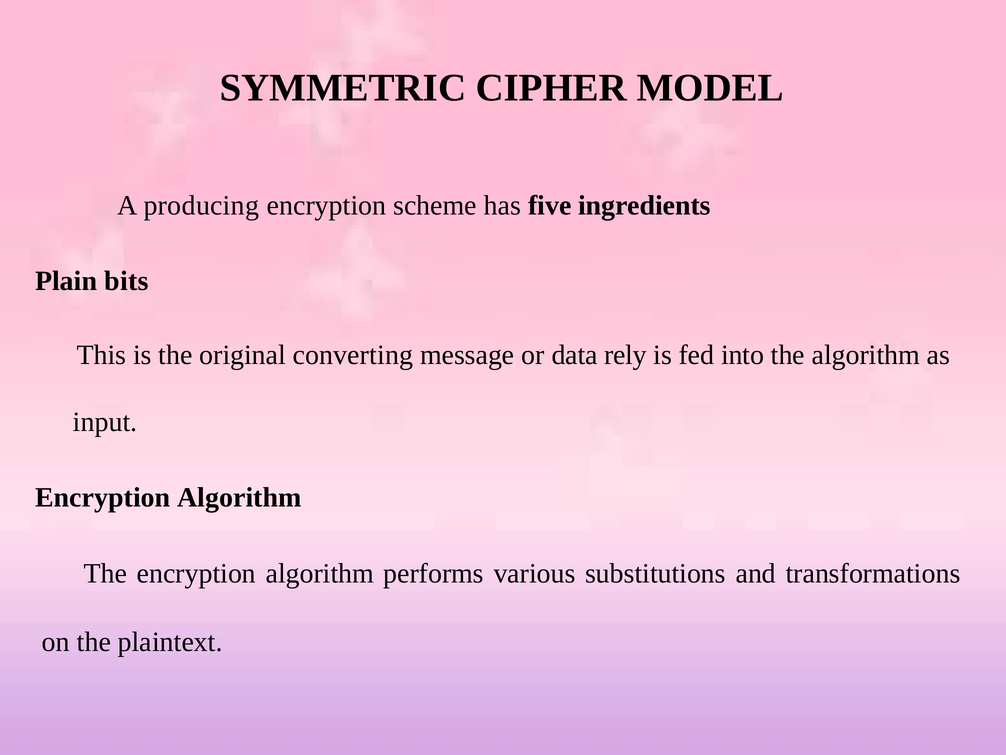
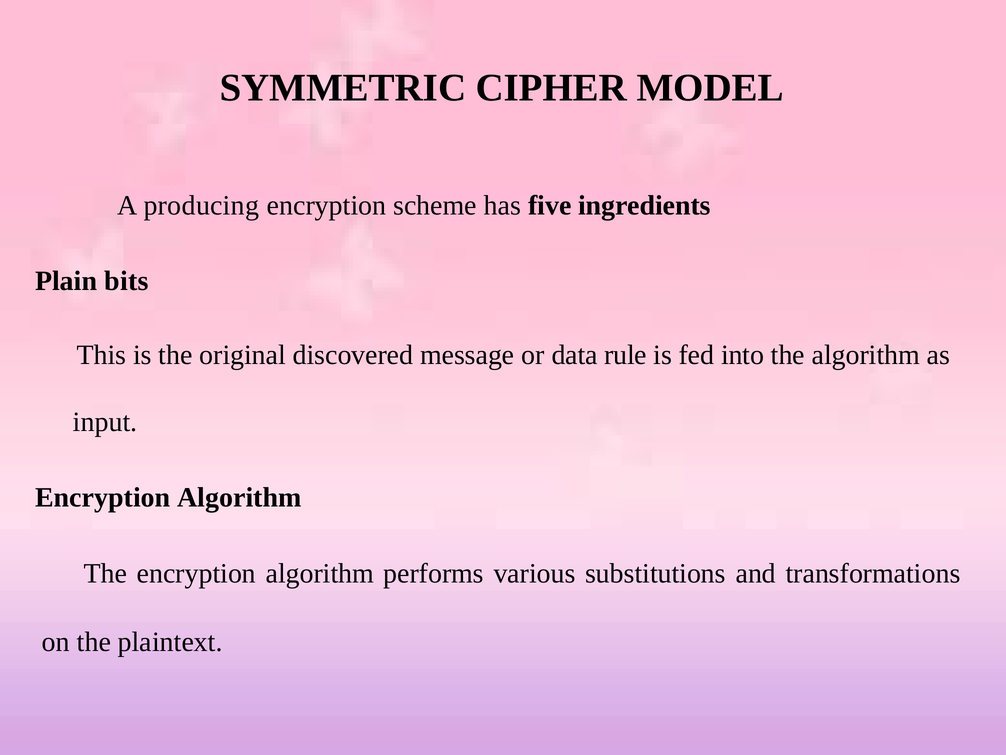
converting: converting -> discovered
rely: rely -> rule
